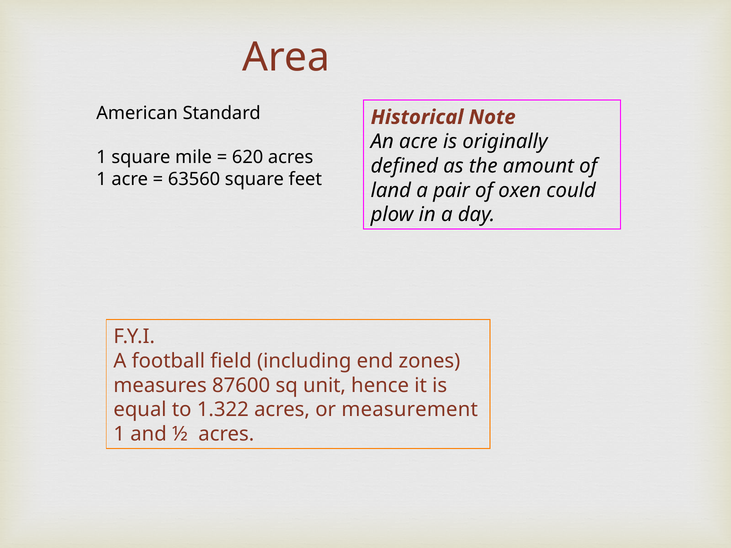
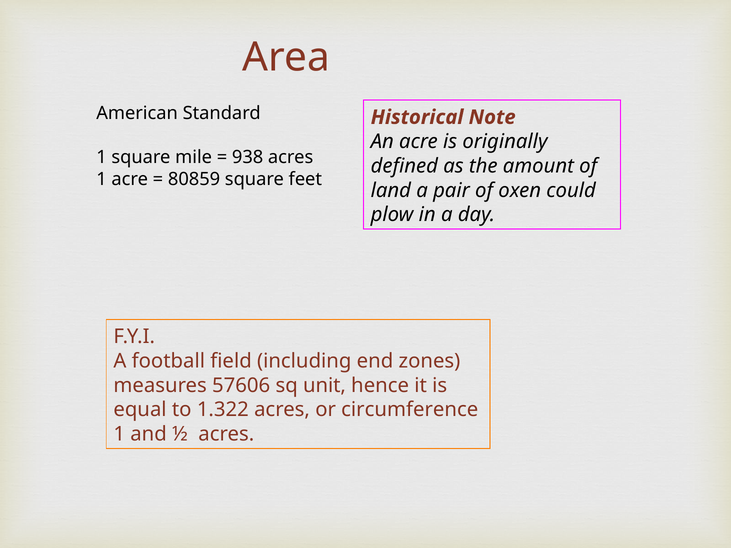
620: 620 -> 938
63560: 63560 -> 80859
87600: 87600 -> 57606
measurement: measurement -> circumference
